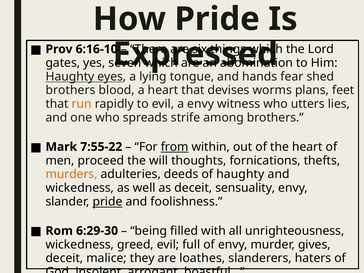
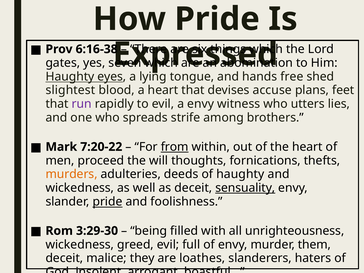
6:16-10: 6:16-10 -> 6:16-38
fear: fear -> free
brothers at (70, 90): brothers -> slightest
worms: worms -> accuse
run colour: orange -> purple
7:55-22: 7:55-22 -> 7:20-22
sensuality underline: none -> present
6:29-30: 6:29-30 -> 3:29-30
gives: gives -> them
